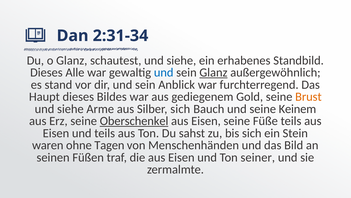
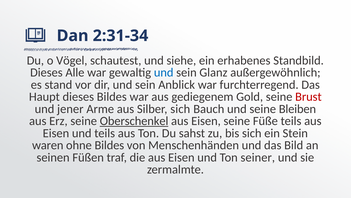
o Glanz: Glanz -> Vögel
Glanz at (213, 72) underline: present -> none
Brust colour: orange -> red
siehe at (70, 109): siehe -> jener
Keinem: Keinem -> Bleiben
ohne Tagen: Tagen -> Bildes
